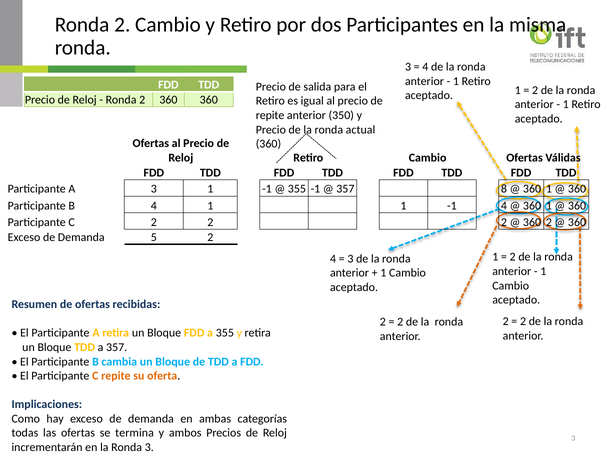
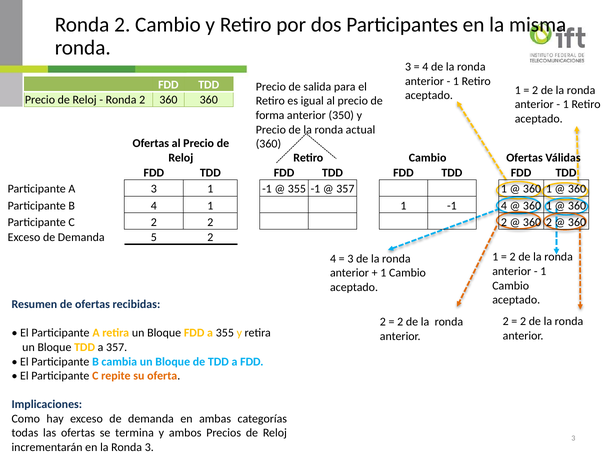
repite at (270, 115): repite -> forma
357 8: 8 -> 1
